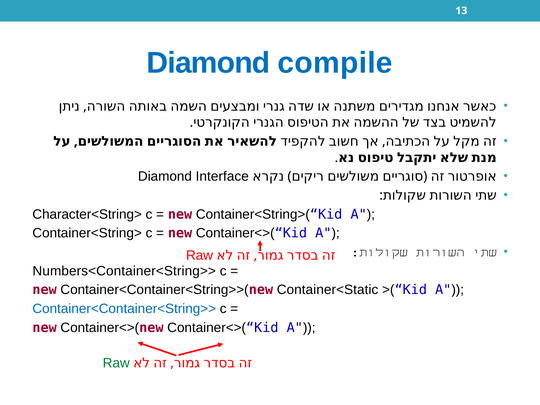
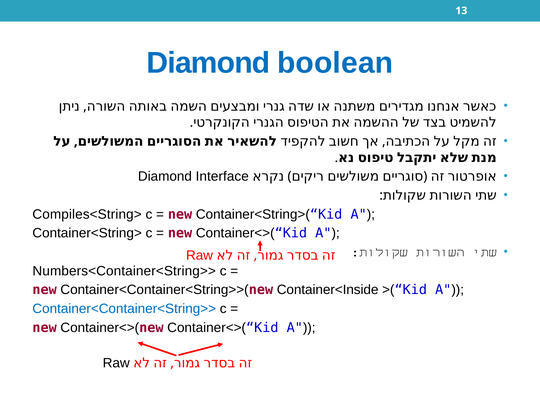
compile: compile -> boolean
Character<String>: Character<String> -> Compiles<String>
Container<Static: Container<Static -> Container<Inside
Raw at (116, 363) colour: green -> black
